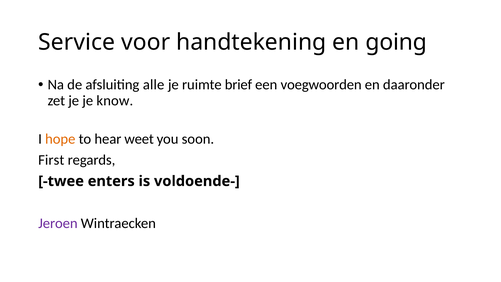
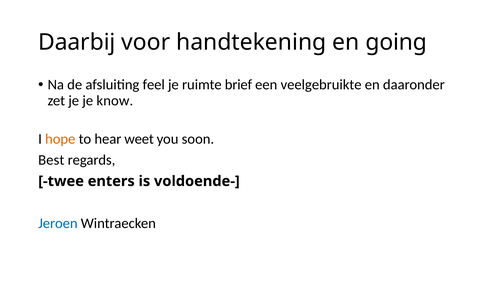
Service: Service -> Daarbij
alle: alle -> feel
voegwoorden: voegwoorden -> veelgebruikte
First: First -> Best
Jeroen colour: purple -> blue
